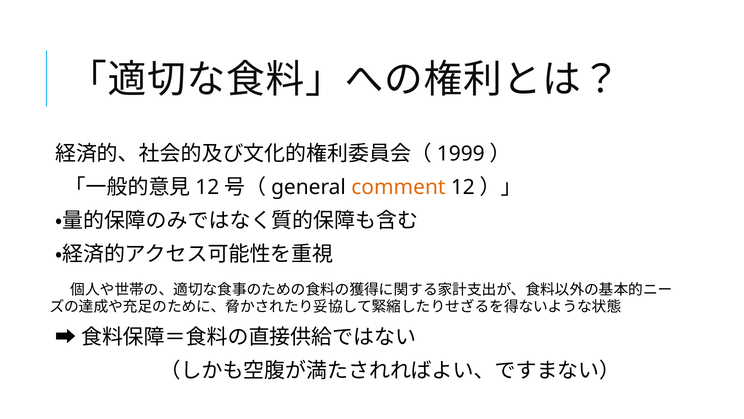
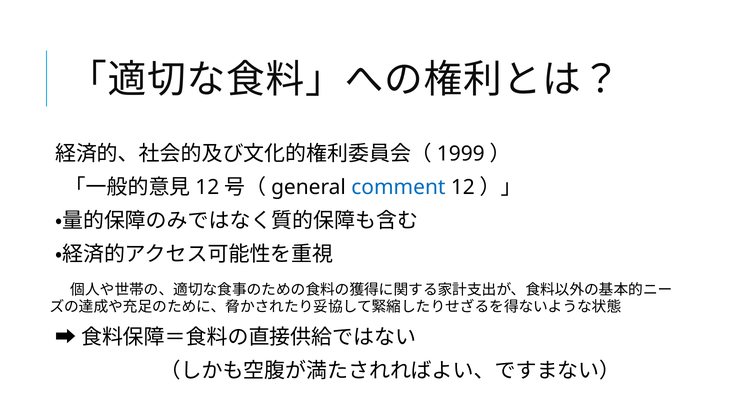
comment colour: orange -> blue
